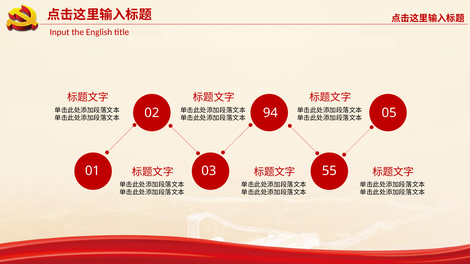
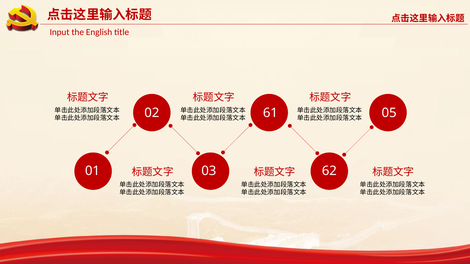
94: 94 -> 61
55: 55 -> 62
